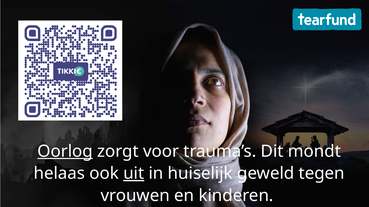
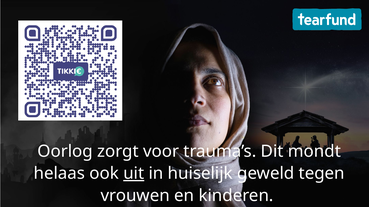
Oorlog underline: present -> none
